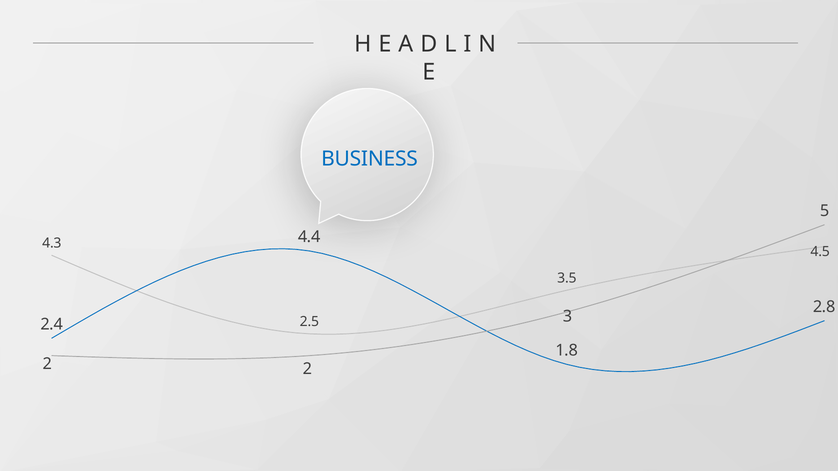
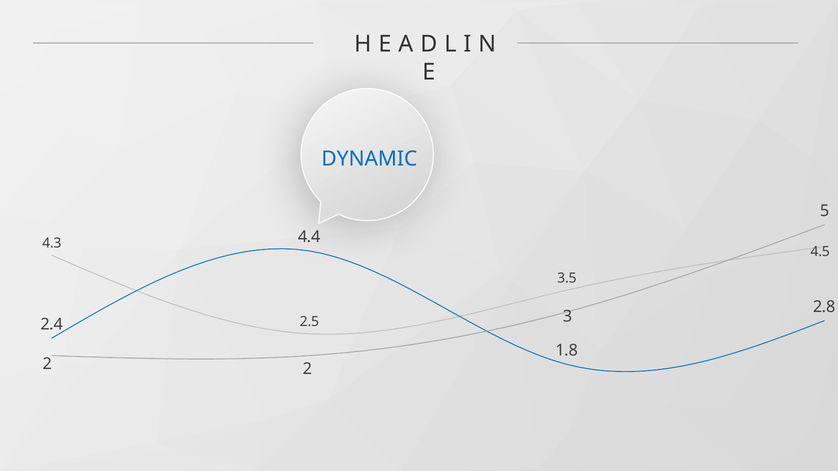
BUSINESS: BUSINESS -> DYNAMIC
